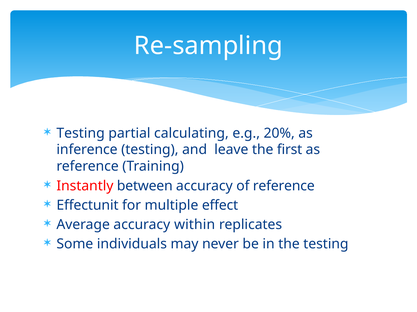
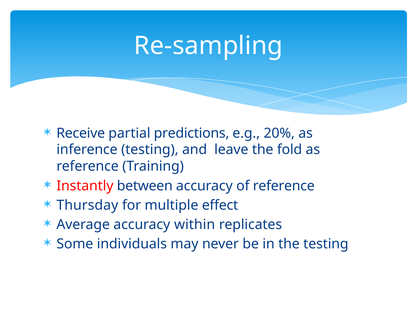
Testing at (81, 133): Testing -> Receive
calculating: calculating -> predictions
first: first -> fold
Effectunit: Effectunit -> Thursday
